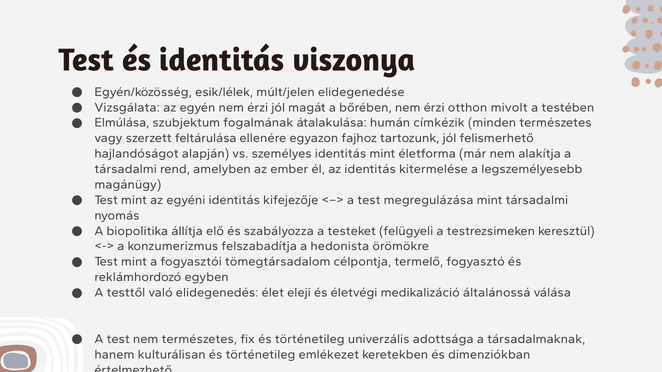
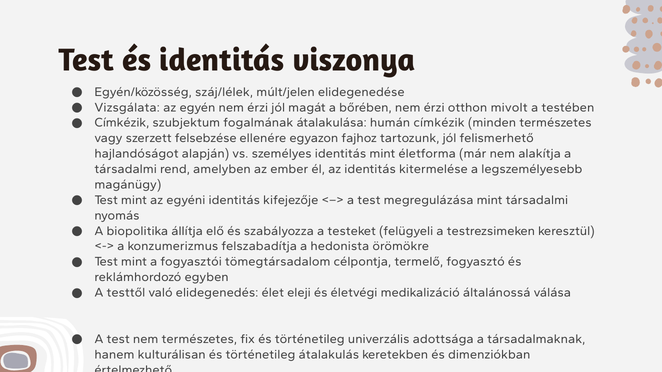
esik/lélek: esik/lélek -> száj/lélek
Elmúlása at (122, 123): Elmúlása -> Címkézik
feltárulása: feltárulása -> felsebzése
emlékezet: emlékezet -> átalakulás
